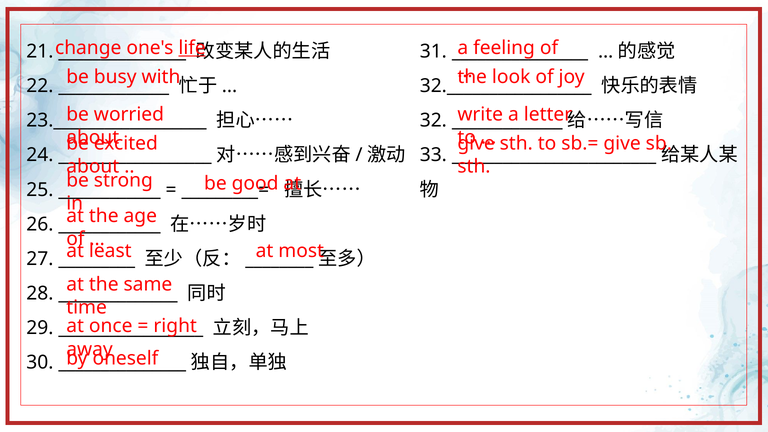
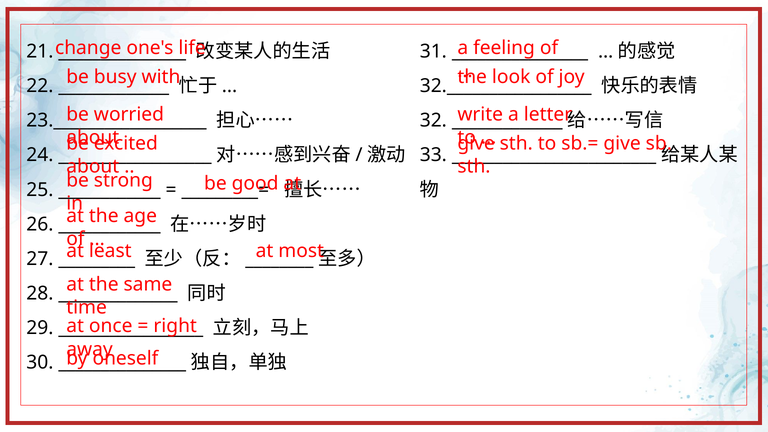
life underline: present -> none
